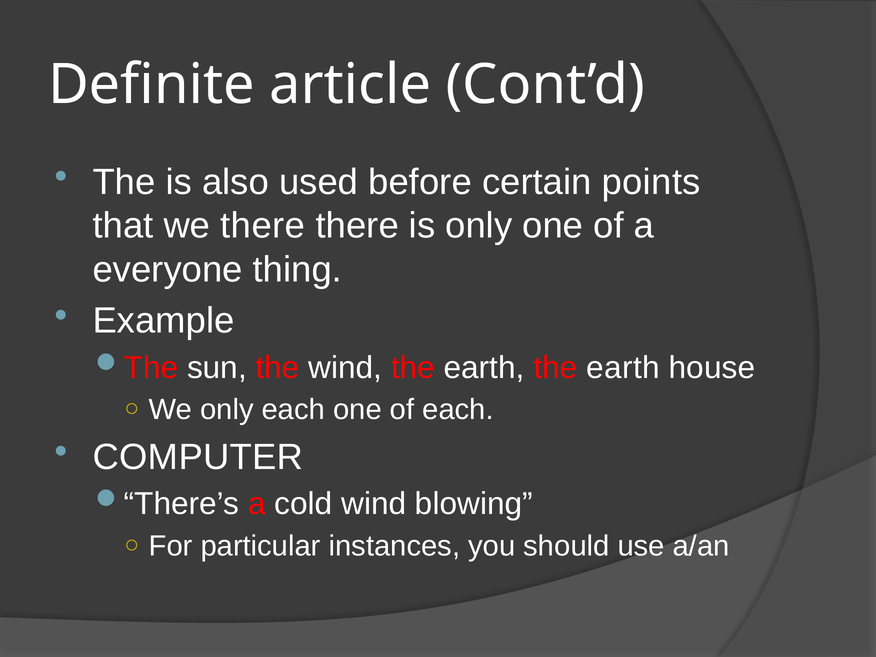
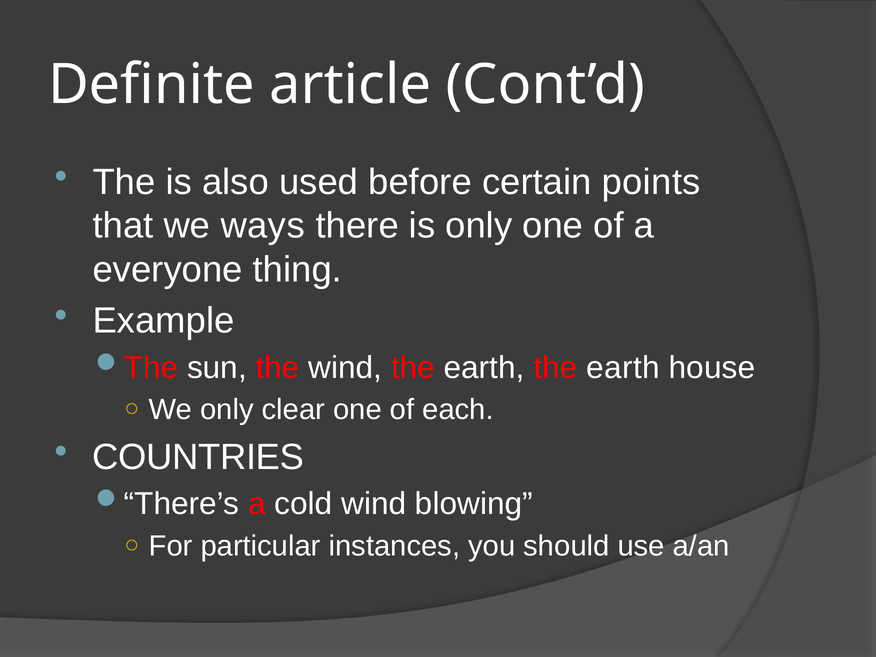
we there: there -> ways
only each: each -> clear
COMPUTER: COMPUTER -> COUNTRIES
